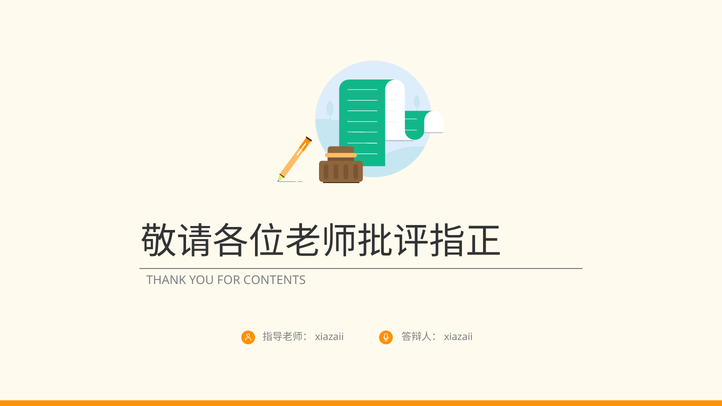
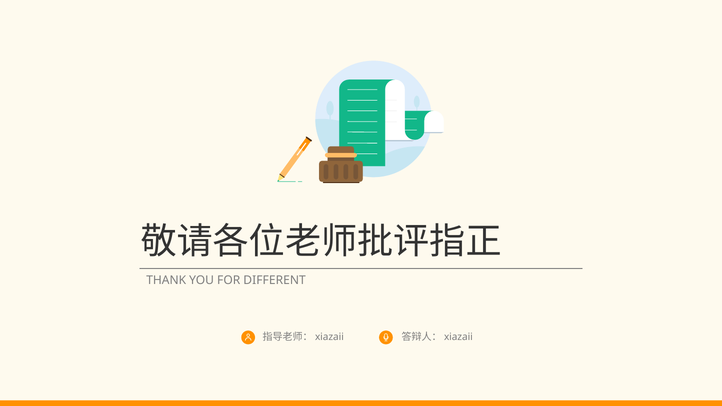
CONTENTS: CONTENTS -> DIFFERENT
